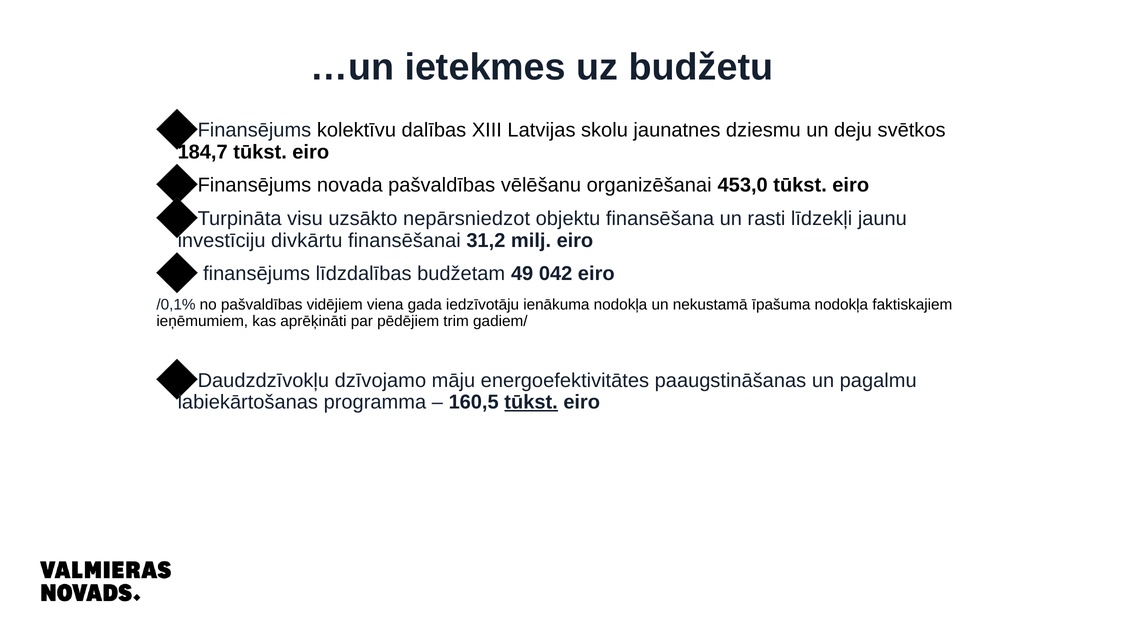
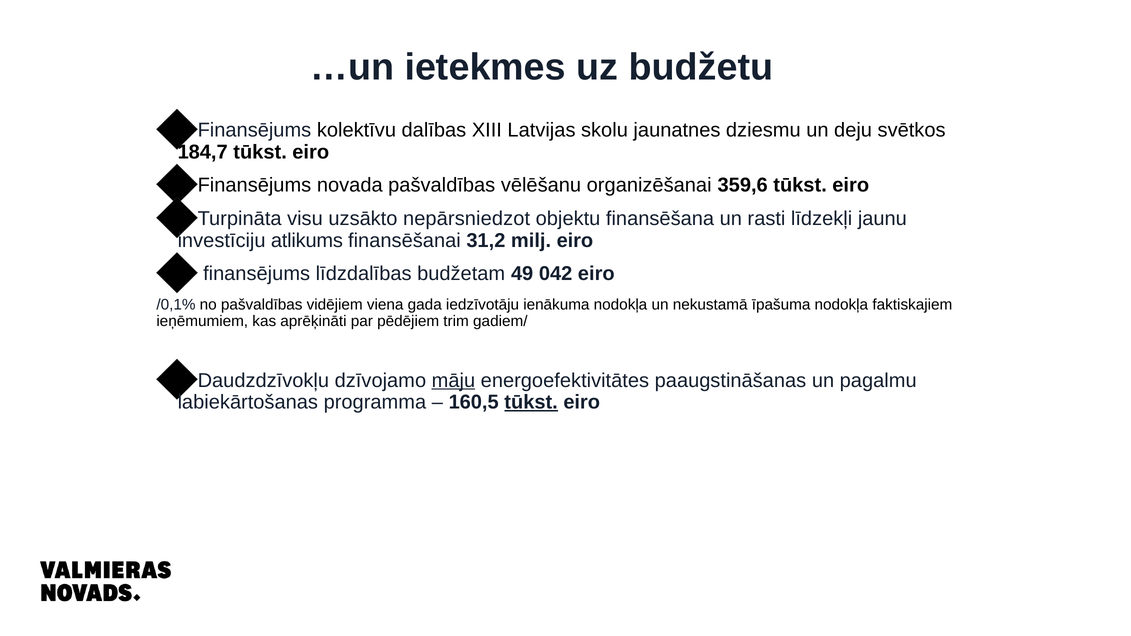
453,0: 453,0 -> 359,6
divkārtu: divkārtu -> atlikums
māju underline: none -> present
